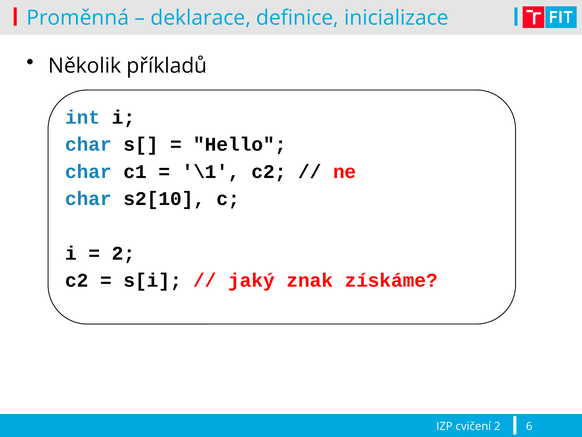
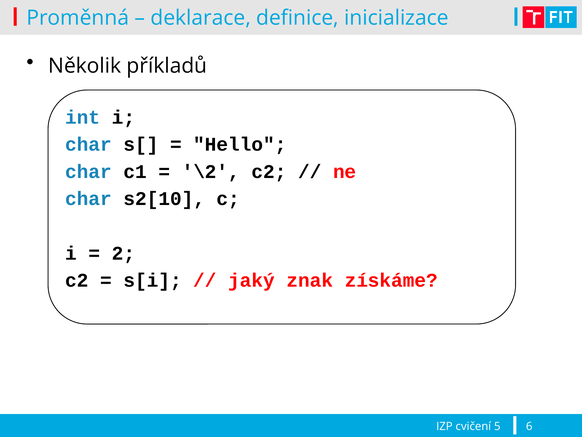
\1: \1 -> \2
cvičení 2: 2 -> 5
